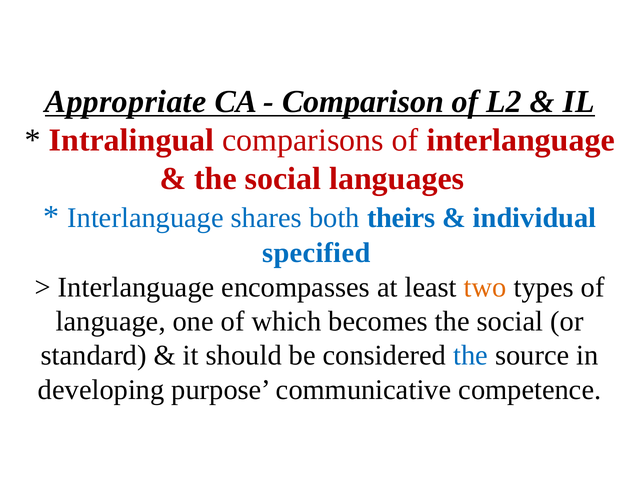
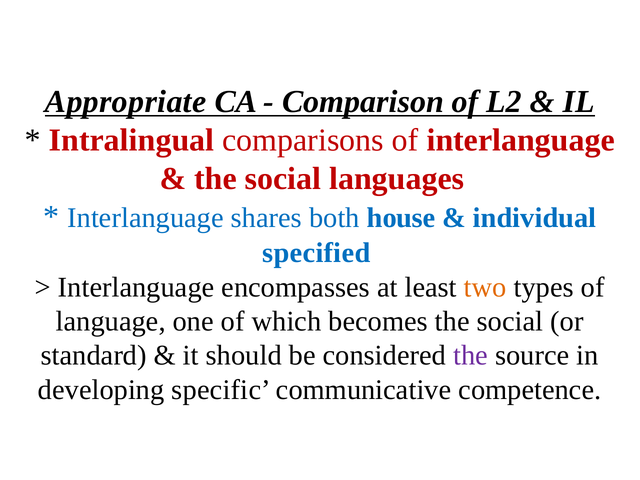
theirs: theirs -> house
the at (471, 355) colour: blue -> purple
purpose: purpose -> specific
